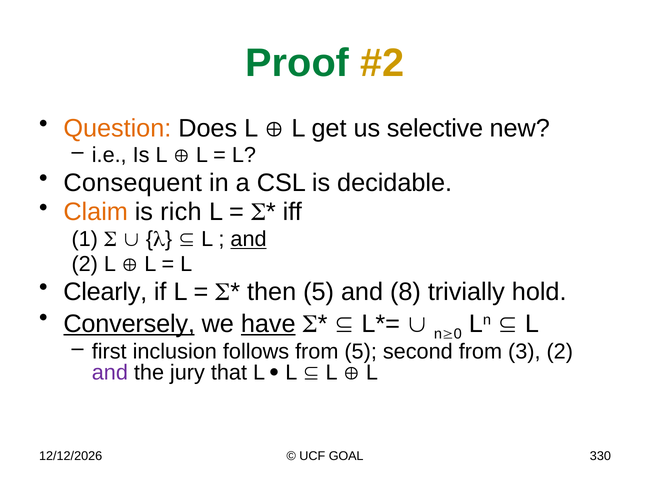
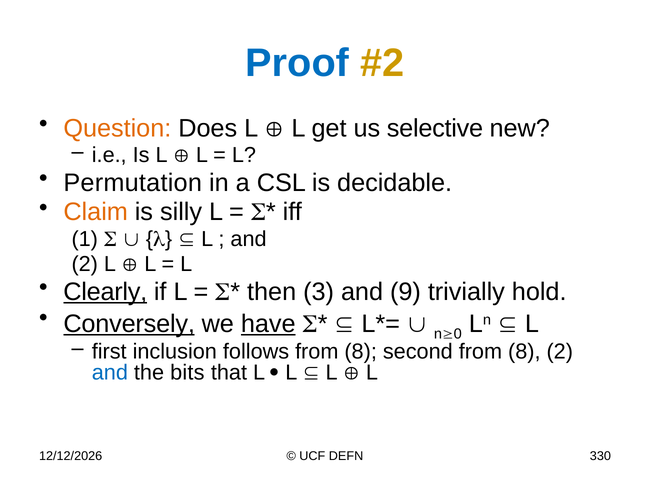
Proof colour: green -> blue
Consequent: Consequent -> Permutation
rich: rich -> silly
and at (249, 239) underline: present -> none
Clearly underline: none -> present
then 5: 5 -> 3
8: 8 -> 9
follows from 5: 5 -> 8
second from 3: 3 -> 8
and at (110, 372) colour: purple -> blue
jury: jury -> bits
GOAL: GOAL -> DEFN
